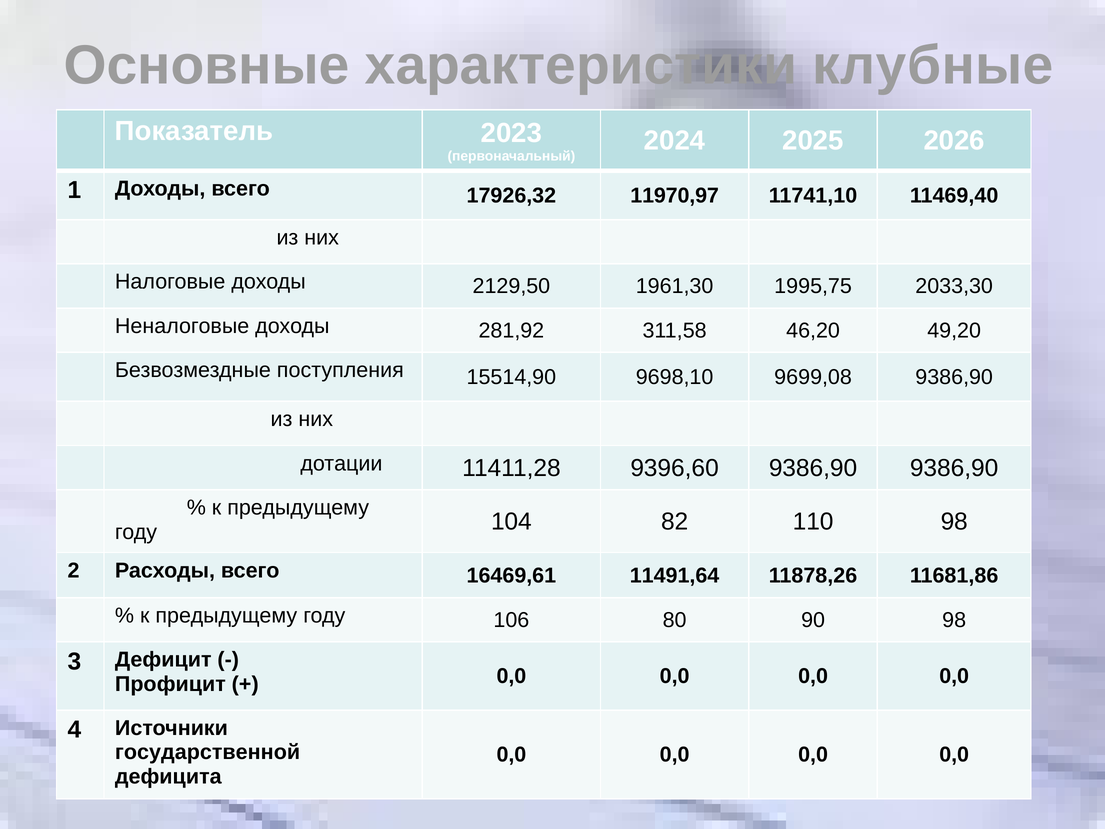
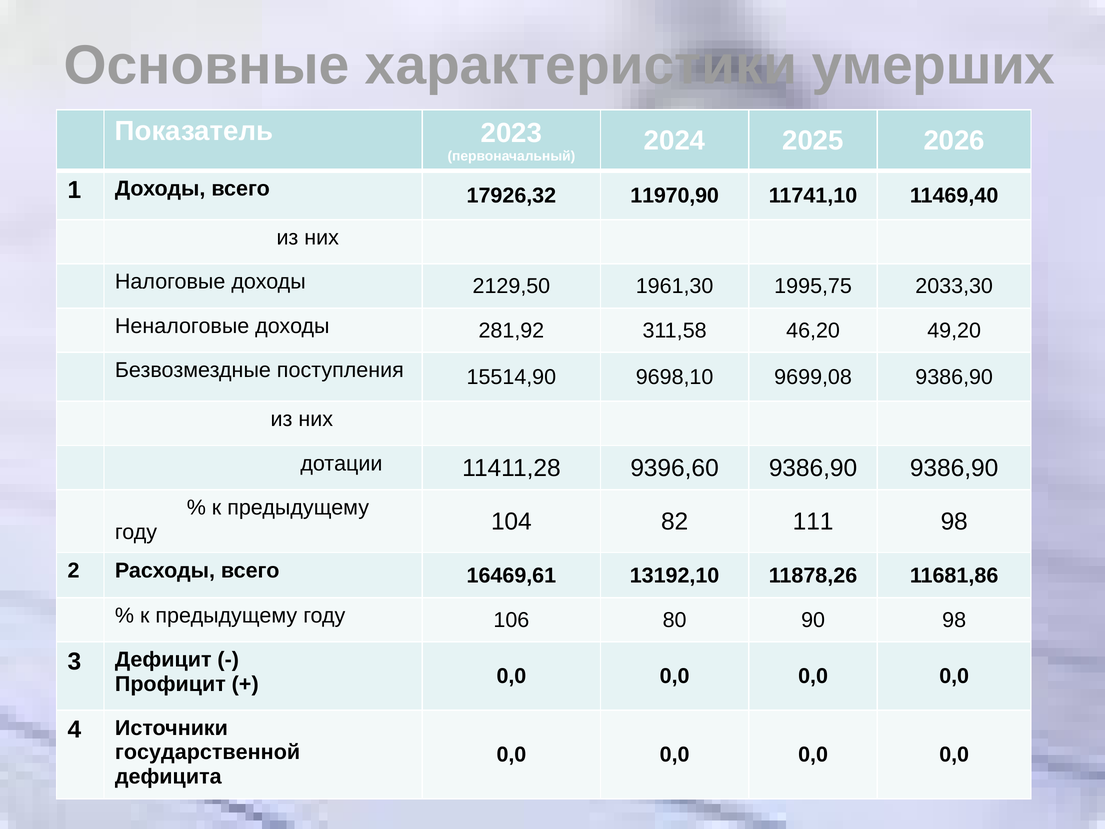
клубные: клубные -> умерших
11970,97: 11970,97 -> 11970,90
110: 110 -> 111
11491,64: 11491,64 -> 13192,10
